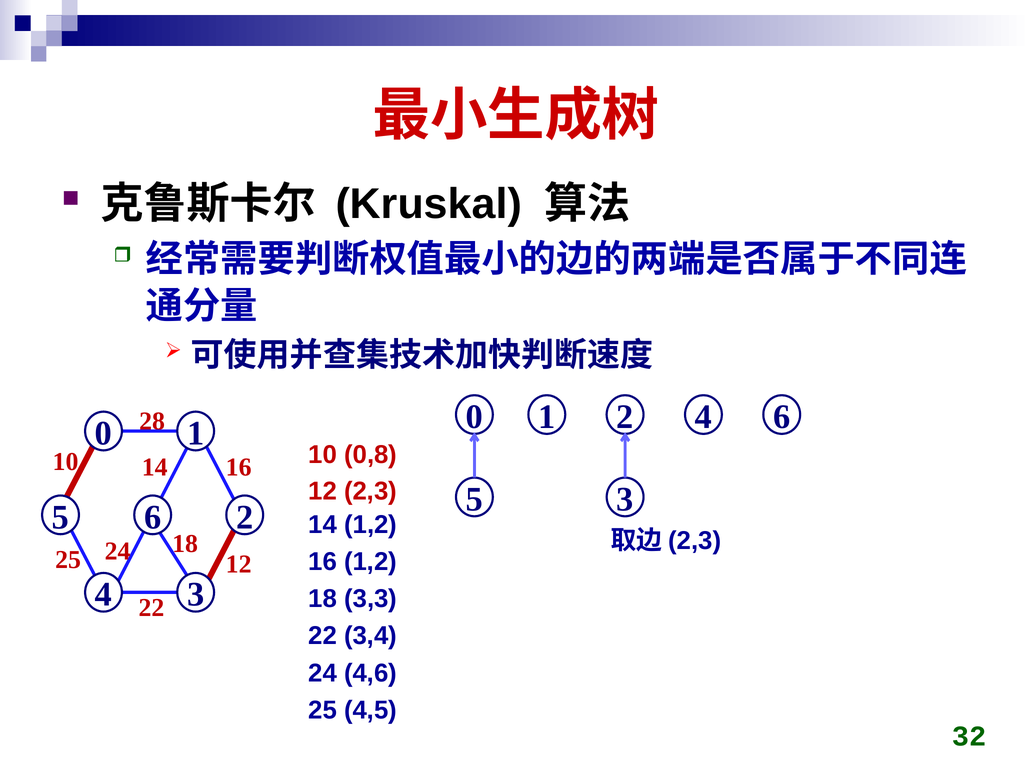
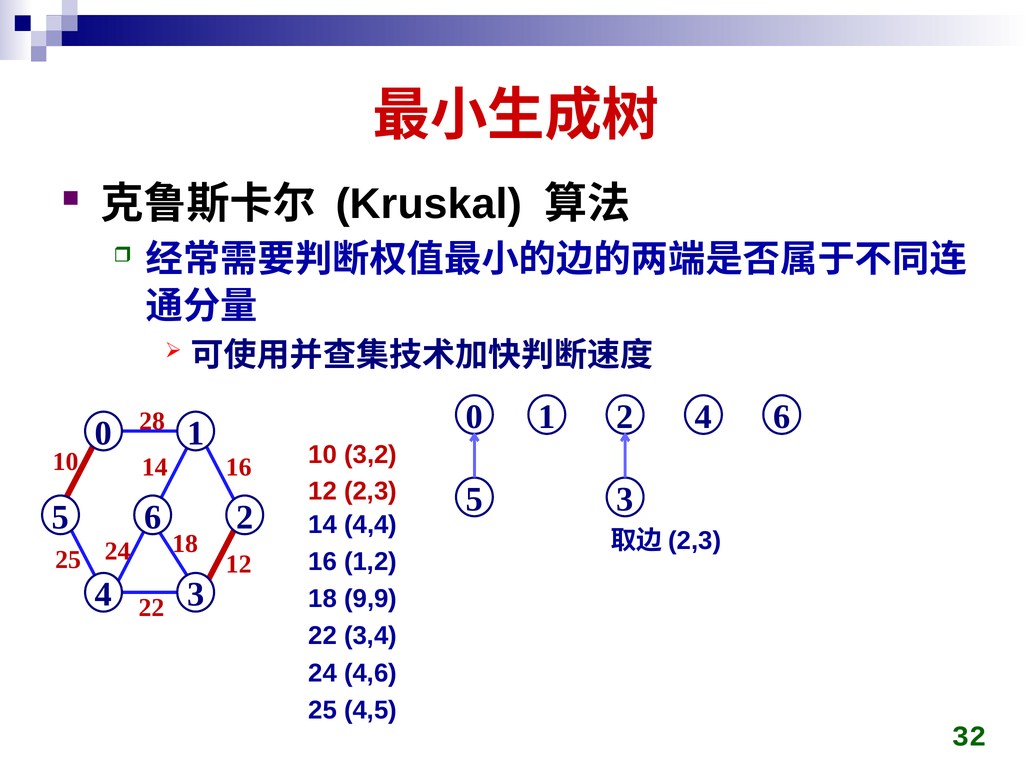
0,8: 0,8 -> 3,2
14 1,2: 1,2 -> 4,4
3,3: 3,3 -> 9,9
